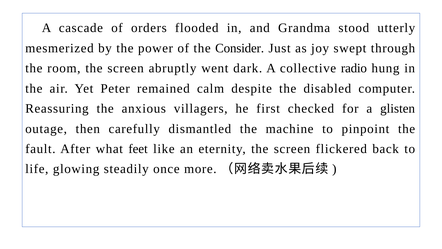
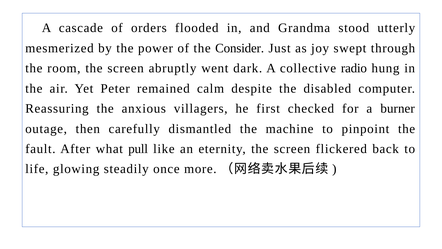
glisten: glisten -> burner
feet: feet -> pull
